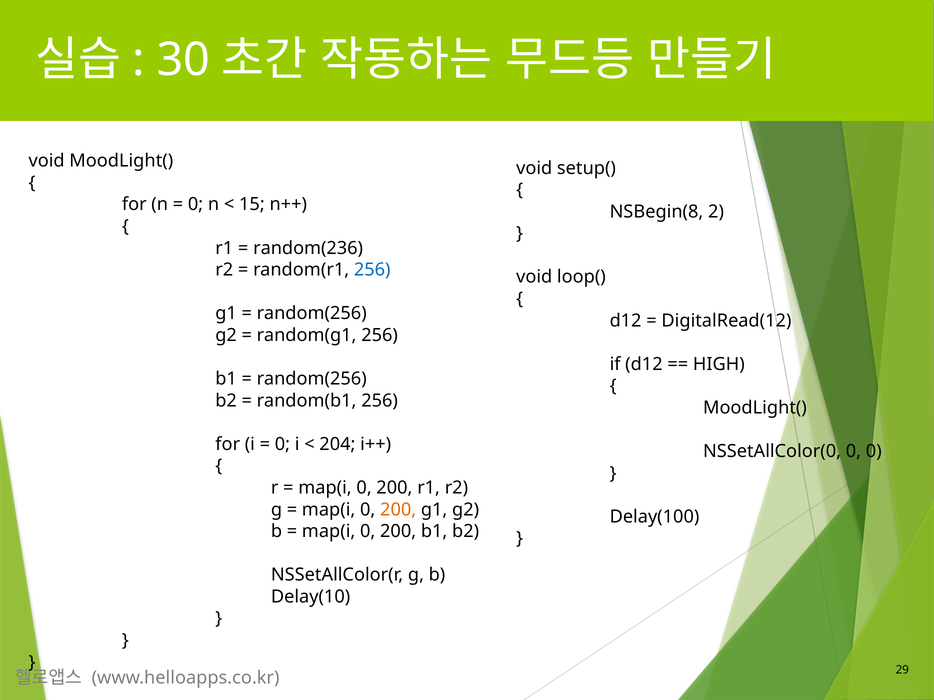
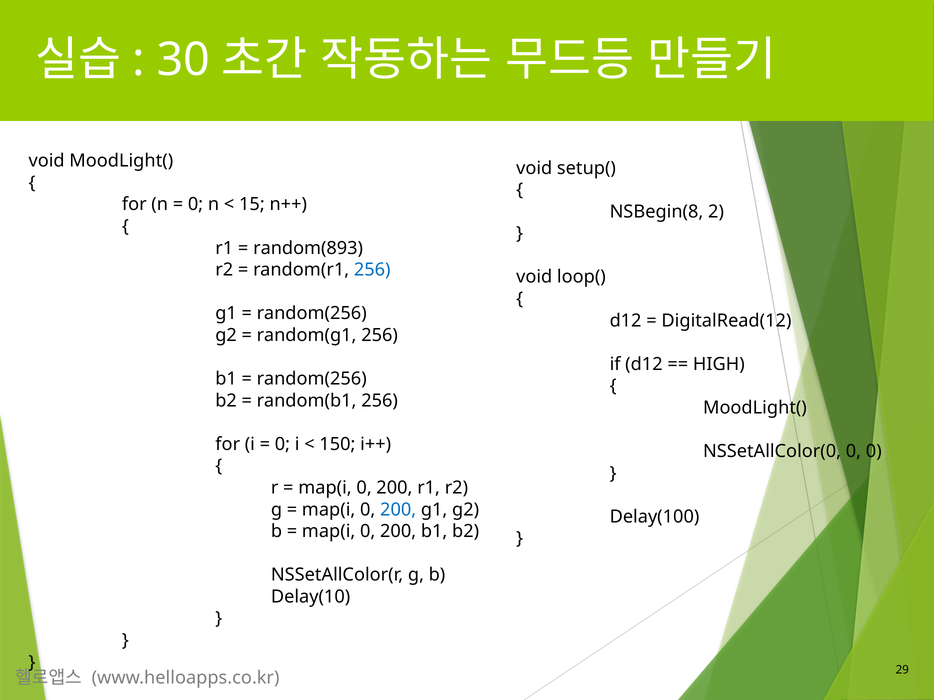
random(236: random(236 -> random(893
204: 204 -> 150
200 at (398, 510) colour: orange -> blue
